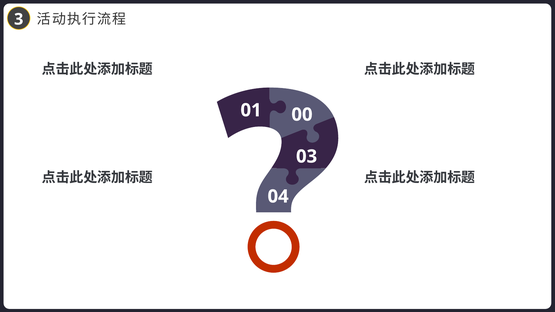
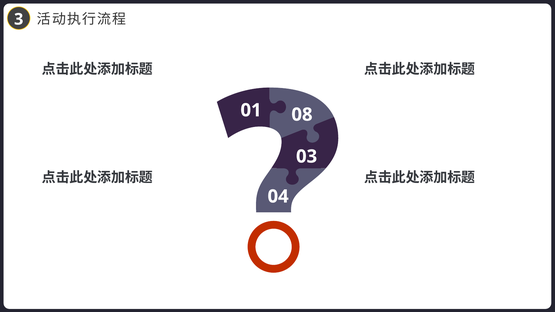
00: 00 -> 08
